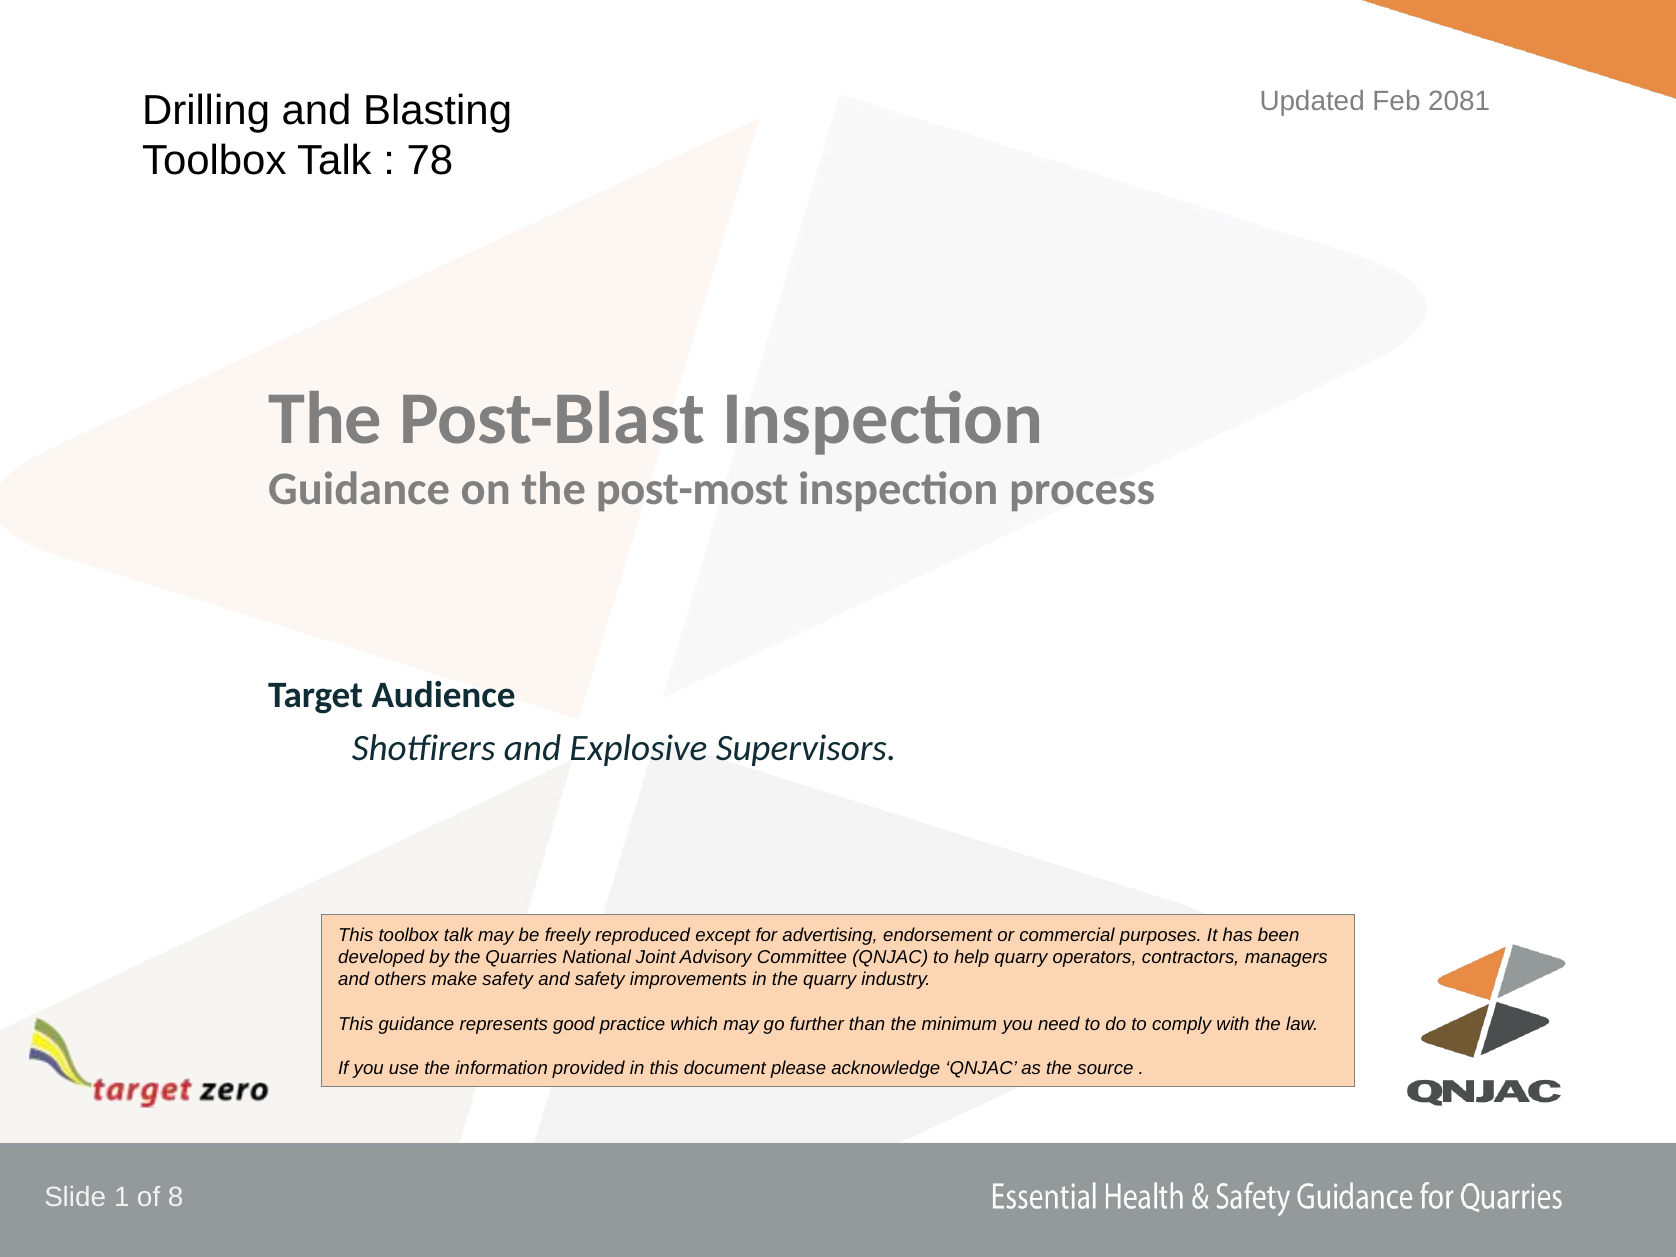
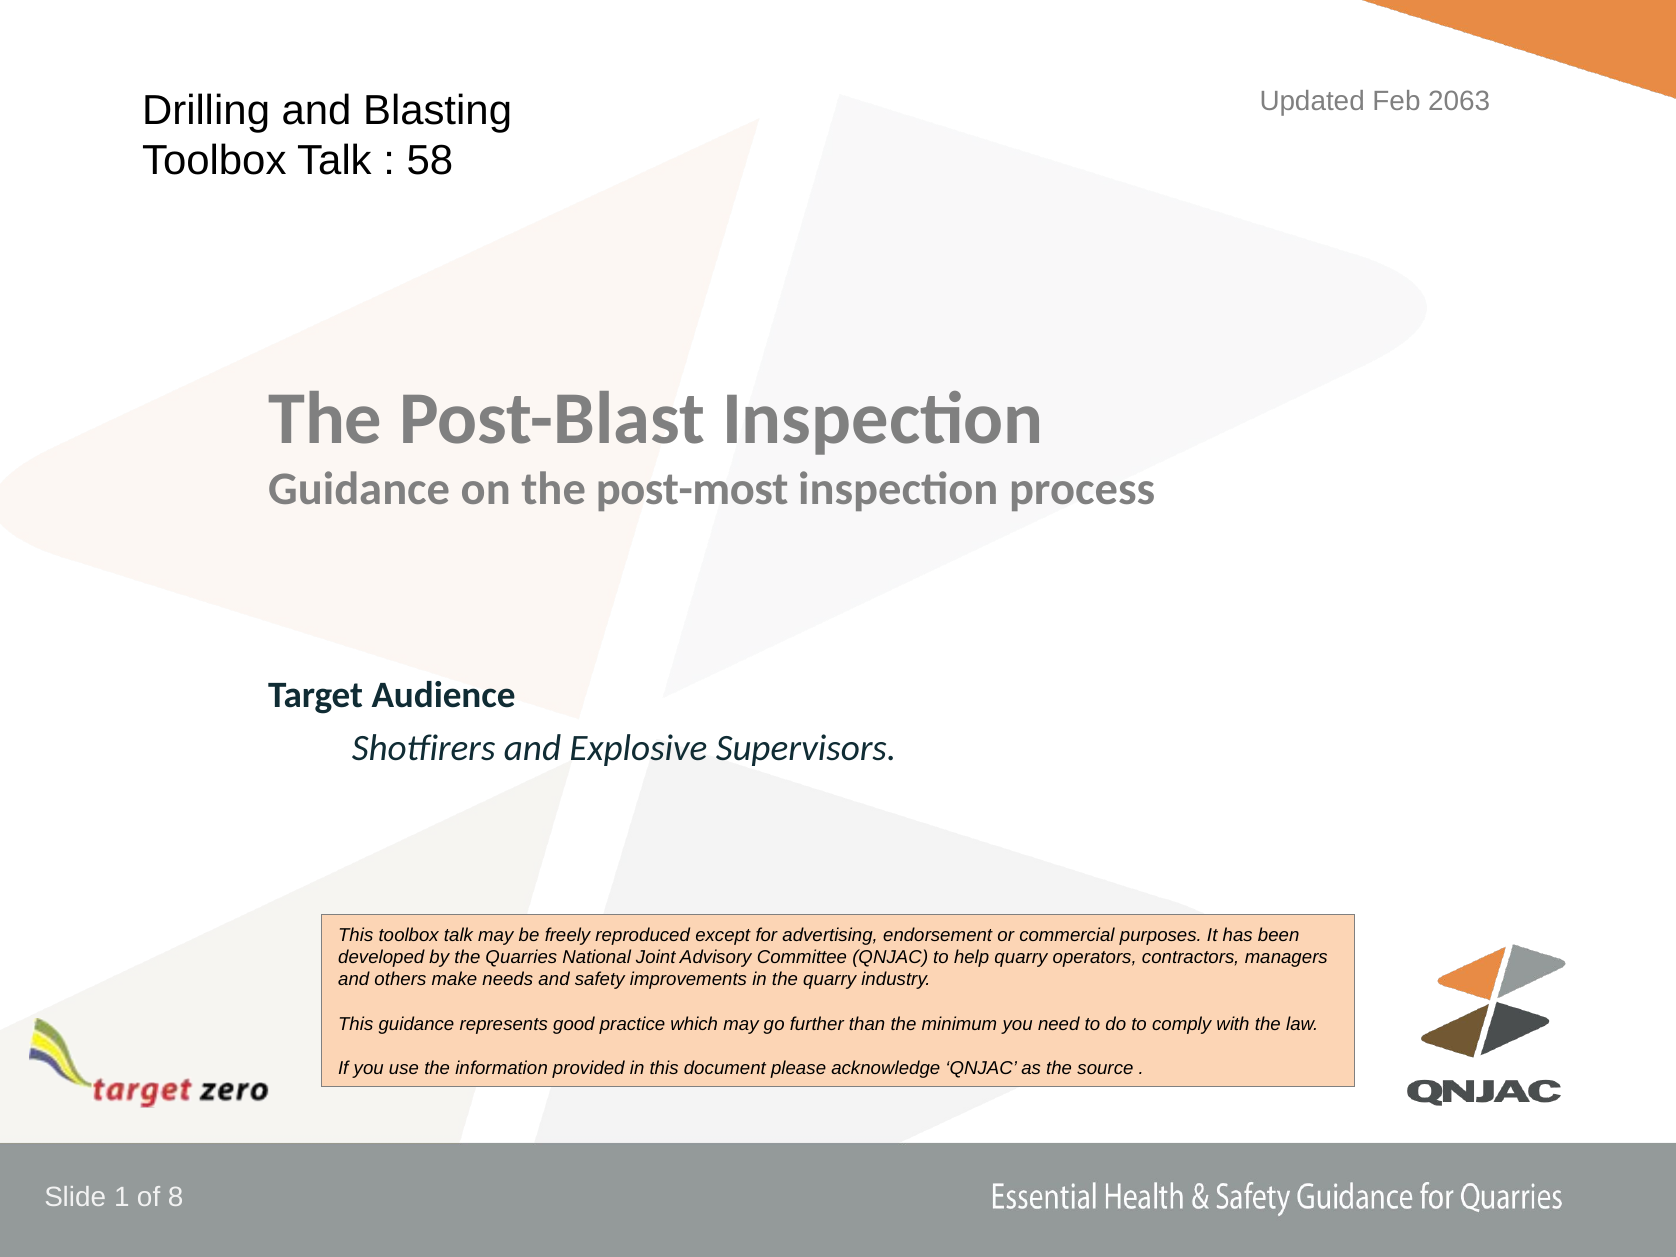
2081: 2081 -> 2063
78: 78 -> 58
make safety: safety -> needs
